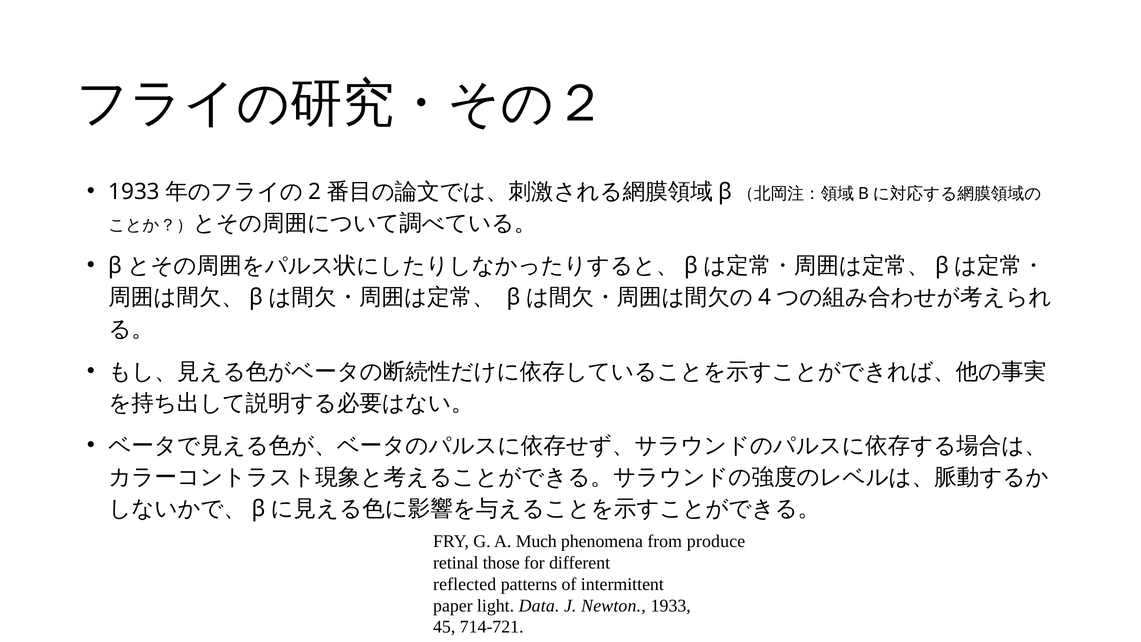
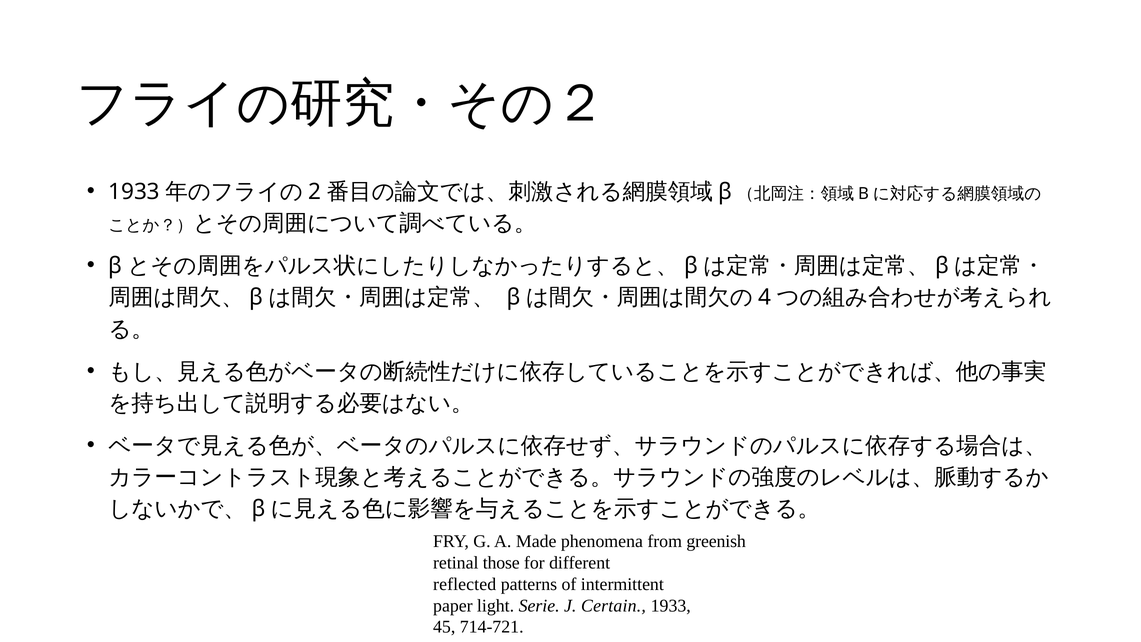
Much: Much -> Made
produce: produce -> greenish
Data: Data -> Serie
Newton: Newton -> Certain
